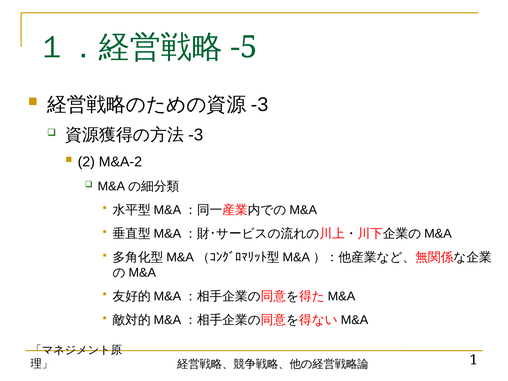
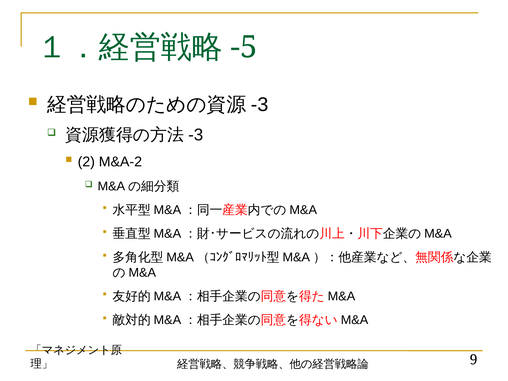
1: 1 -> 9
